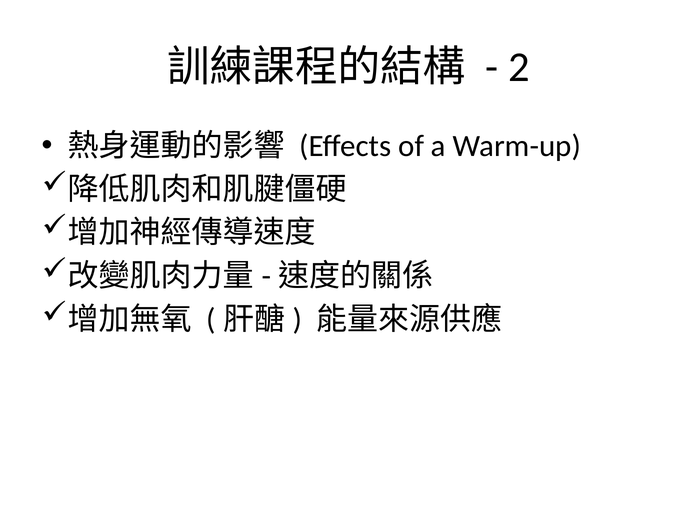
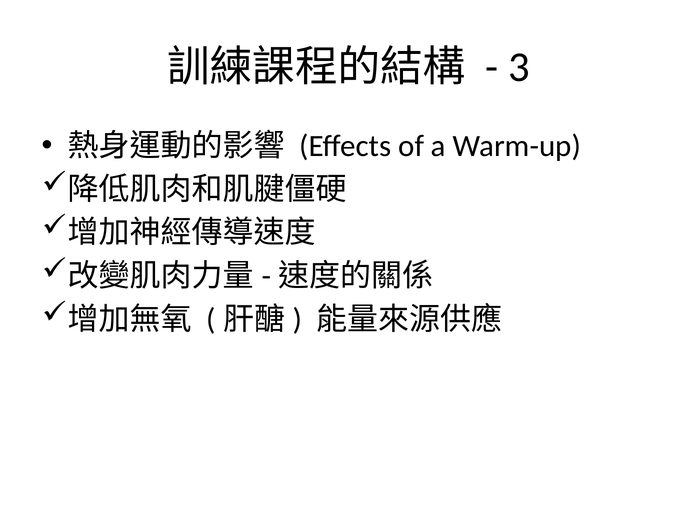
2: 2 -> 3
